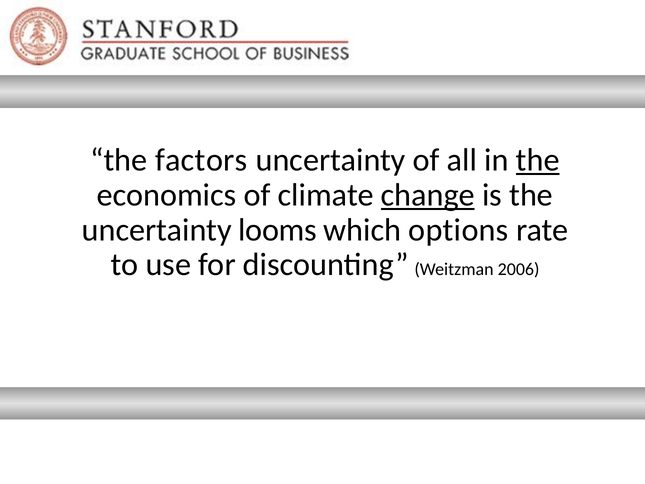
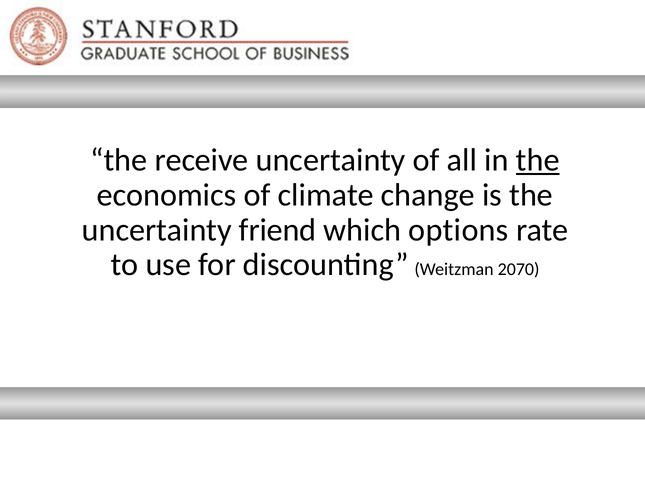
factors: factors -> receive
change underline: present -> none
looms: looms -> friend
2006: 2006 -> 2070
